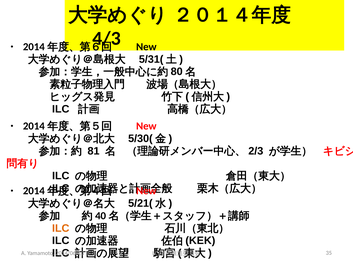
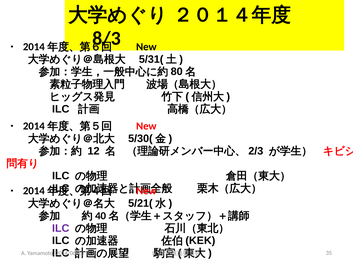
4/3: 4/3 -> 8/3
81: 81 -> 12
ILC at (61, 228) colour: orange -> purple
